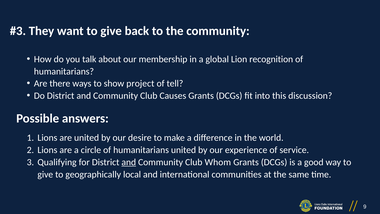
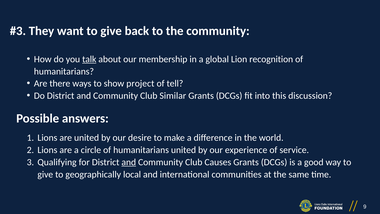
talk underline: none -> present
Causes: Causes -> Similar
Whom: Whom -> Causes
